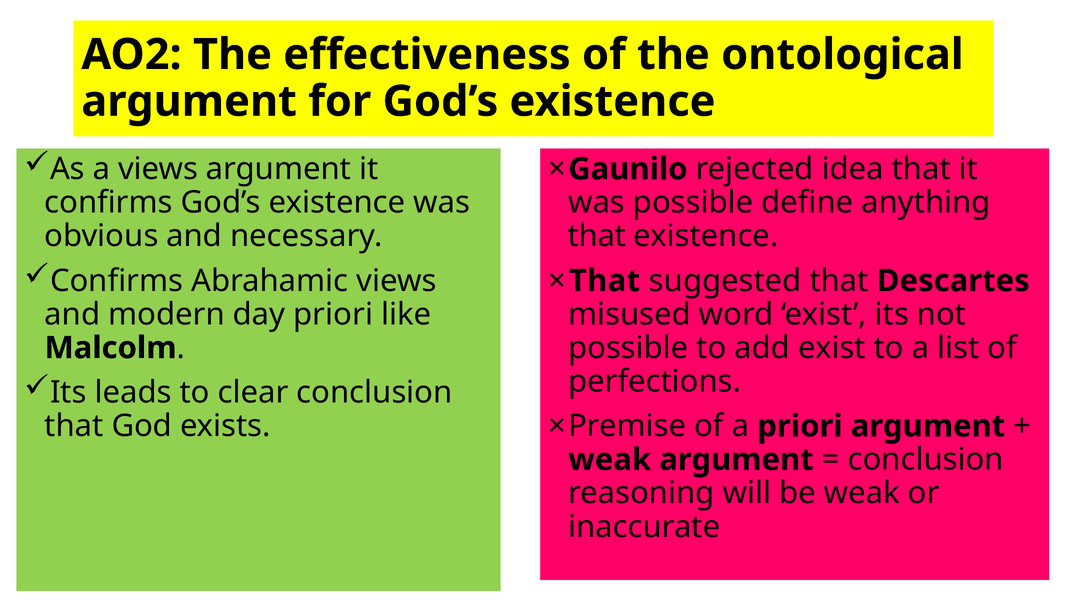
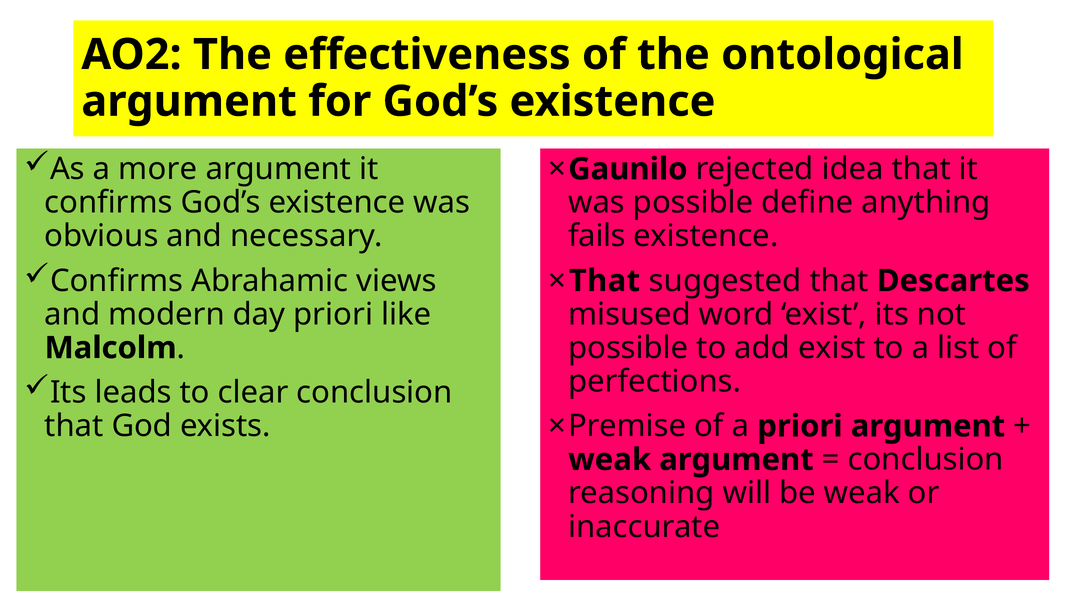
a views: views -> more
that at (597, 236): that -> fails
